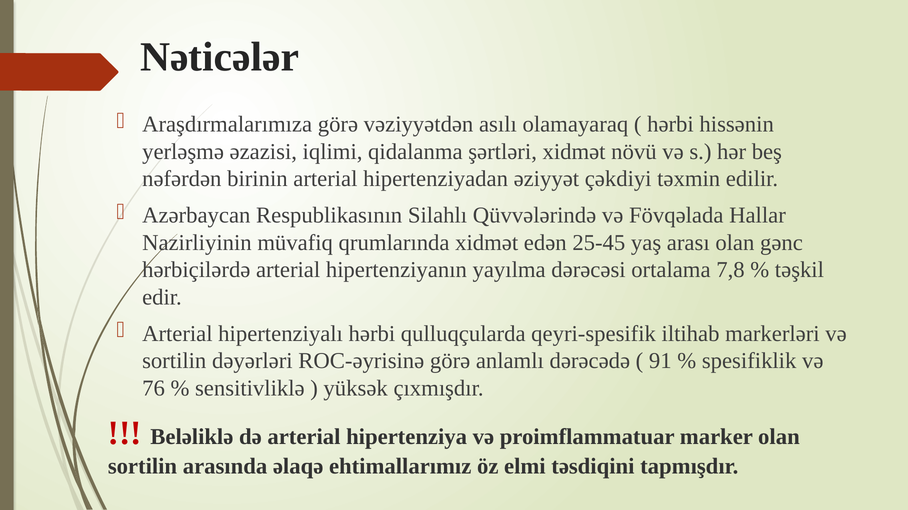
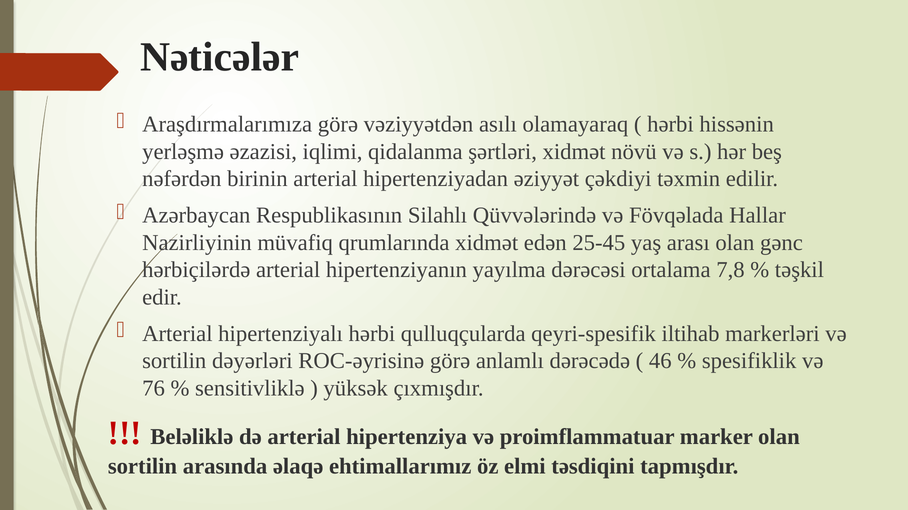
91: 91 -> 46
